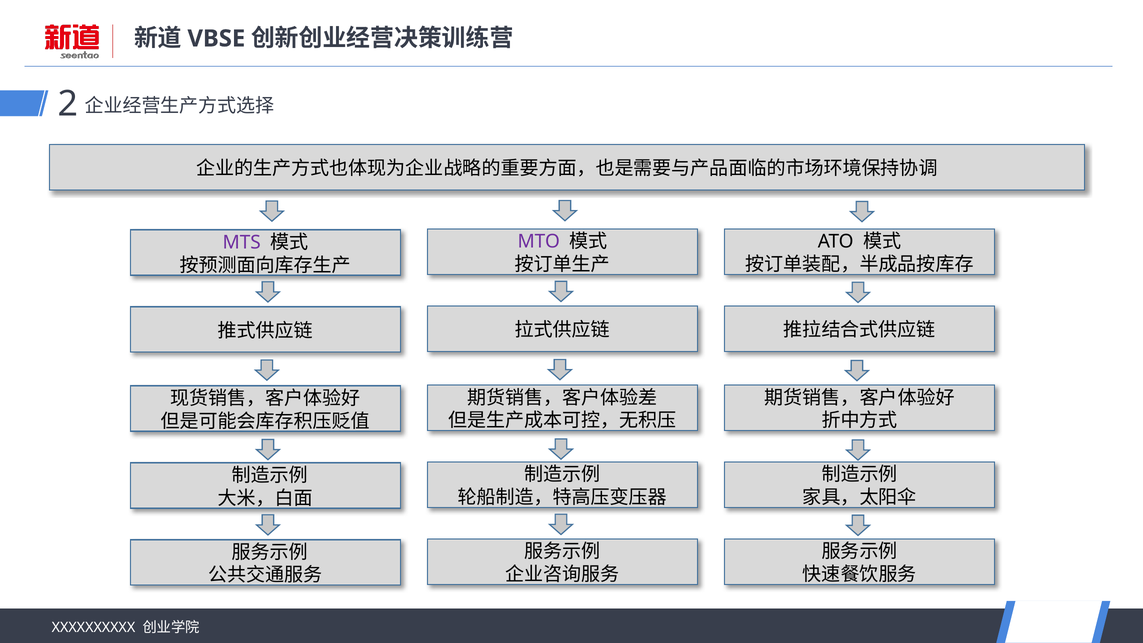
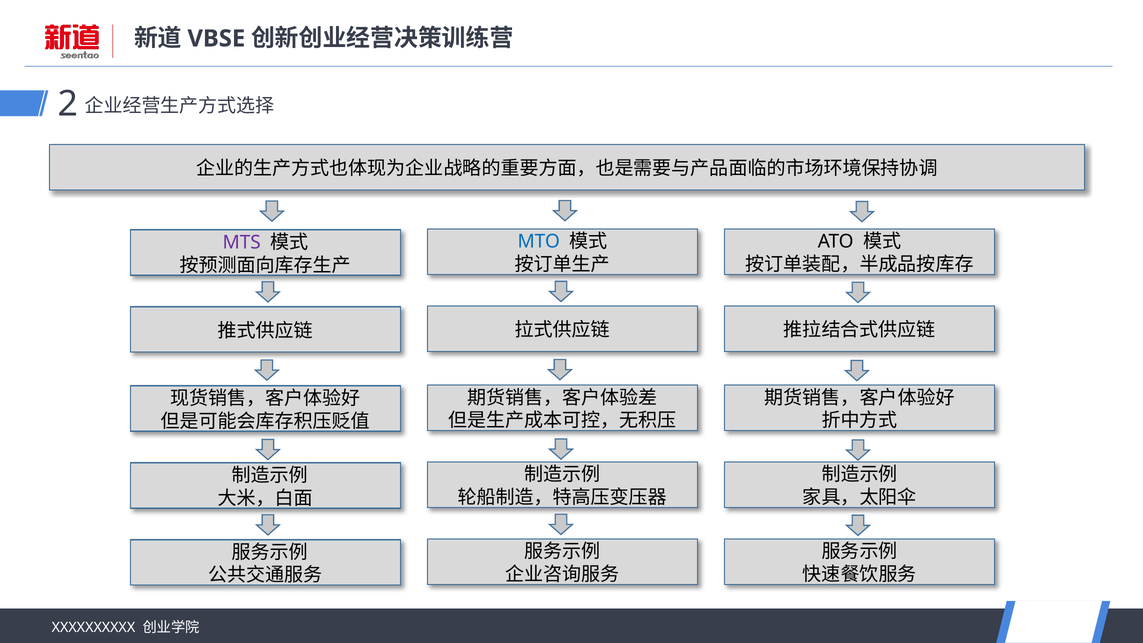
MTO colour: purple -> blue
